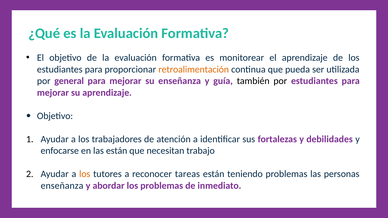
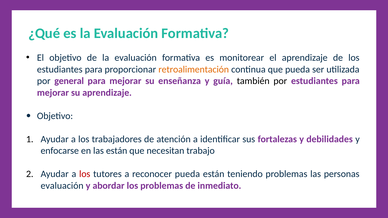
los at (85, 174) colour: orange -> red
reconocer tareas: tareas -> pueda
enseñanza at (62, 186): enseñanza -> evaluación
